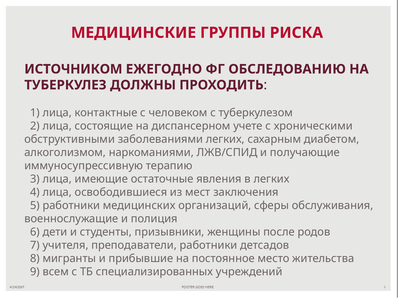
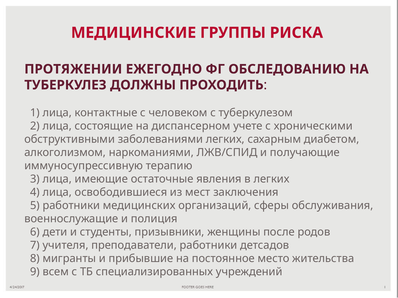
ИСТОЧНИКОМ: ИСТОЧНИКОМ -> ПРОТЯЖЕНИИ
